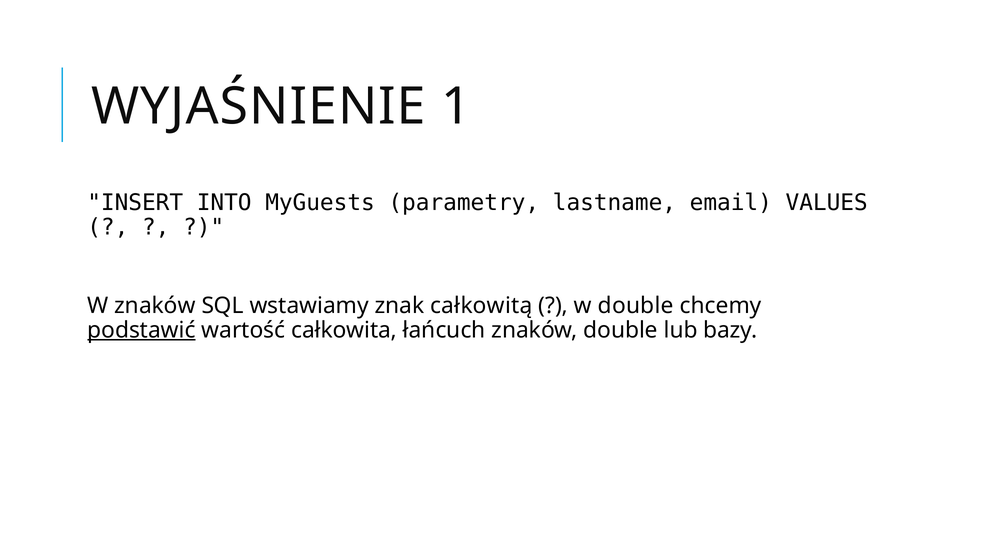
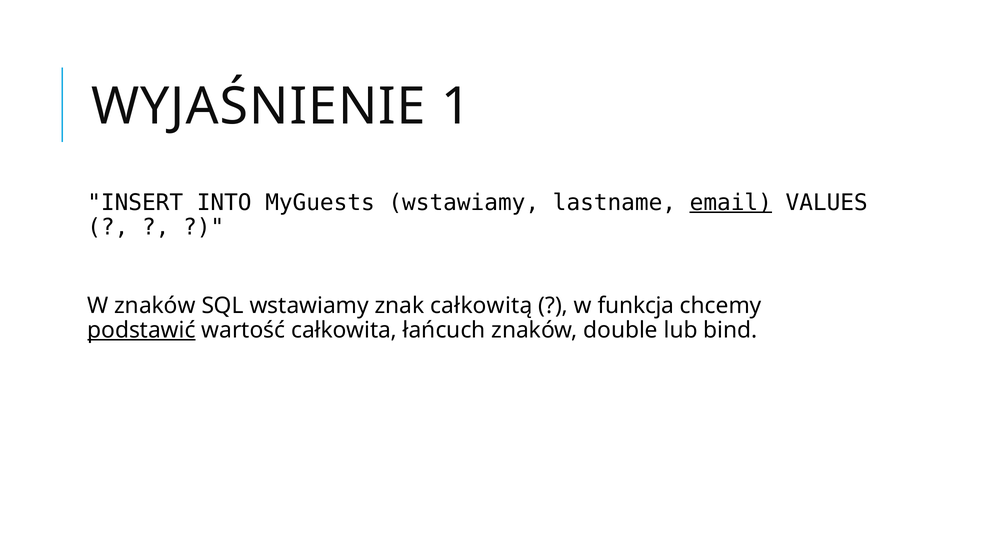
MyGuests parametry: parametry -> wstawiamy
email underline: none -> present
w double: double -> funkcja
bazy: bazy -> bind
